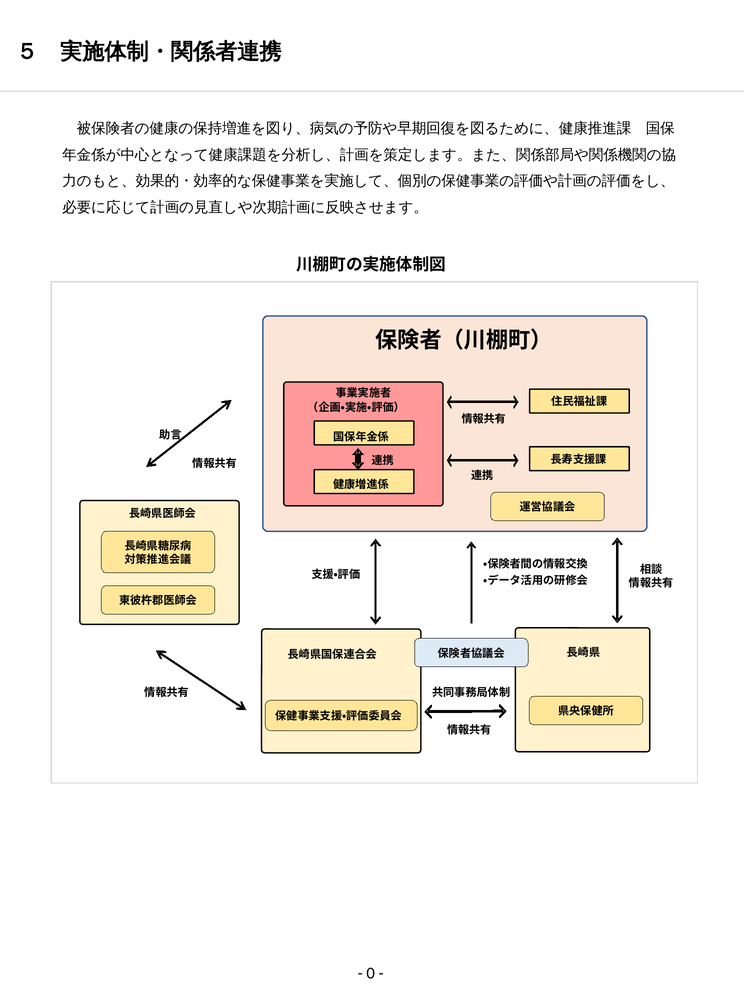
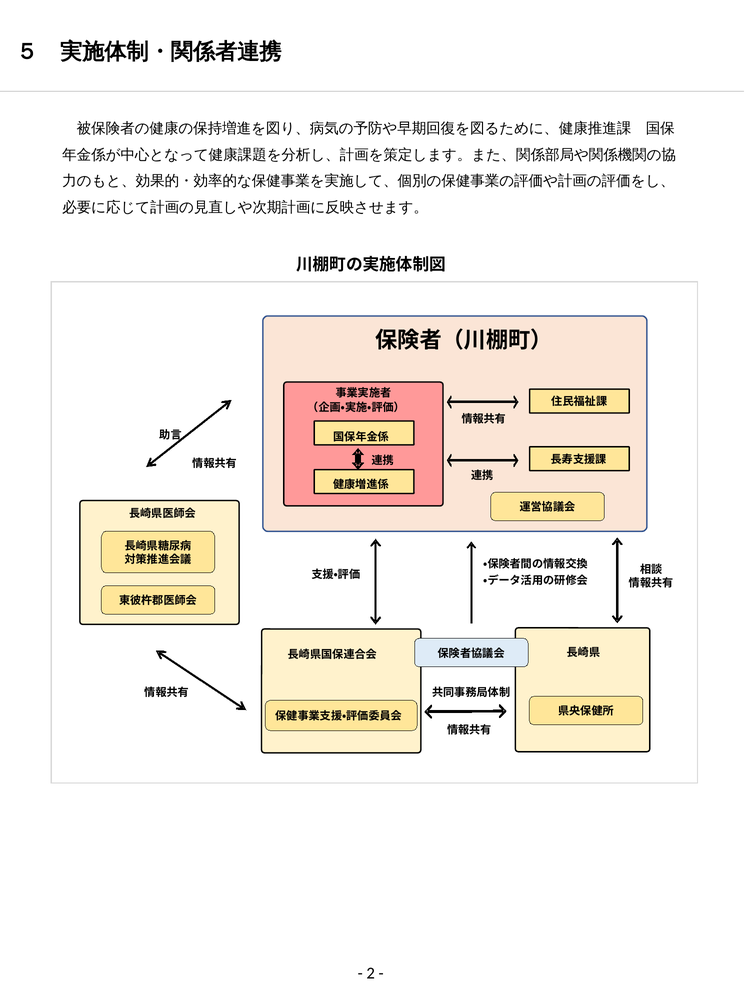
0: 0 -> 2
